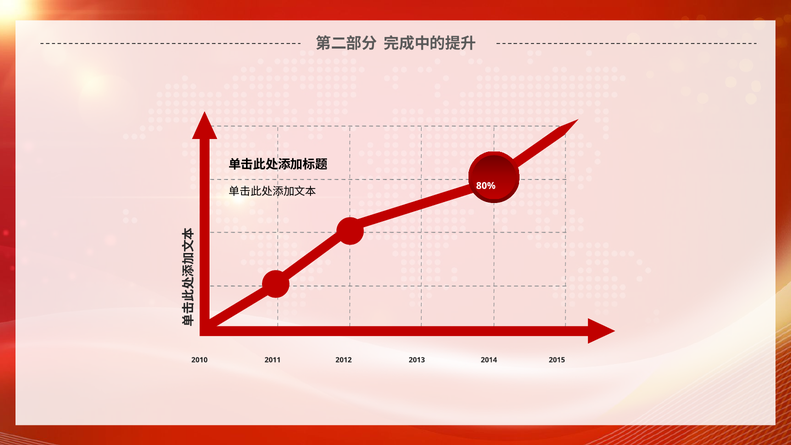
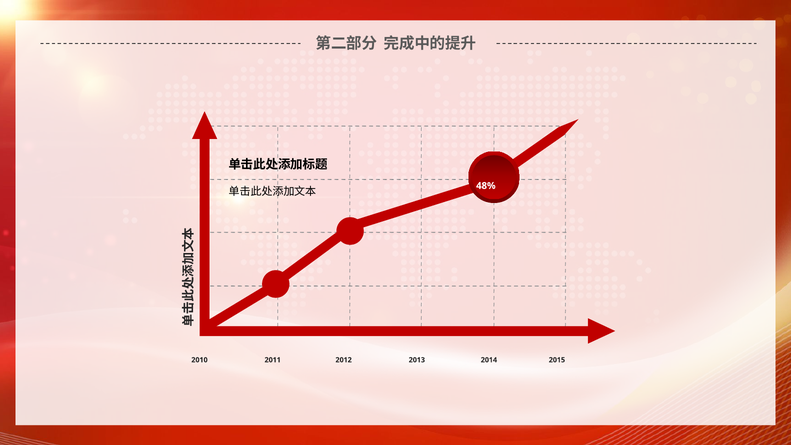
80%: 80% -> 48%
